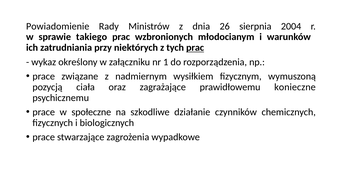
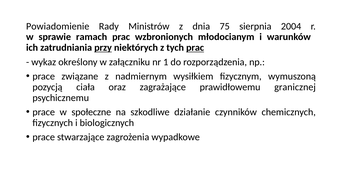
26: 26 -> 75
takiego: takiego -> ramach
przy underline: none -> present
konieczne: konieczne -> granicznej
